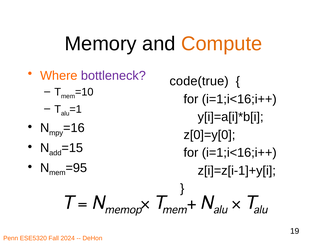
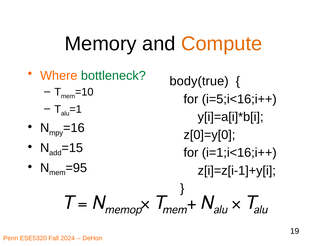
bottleneck colour: purple -> green
code(true: code(true -> body(true
i=1;i<16;i++ at (239, 99): i=1;i<16;i++ -> i=5;i<16;i++
